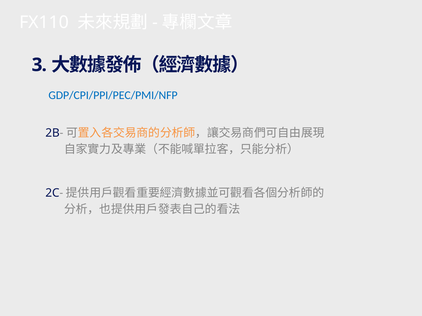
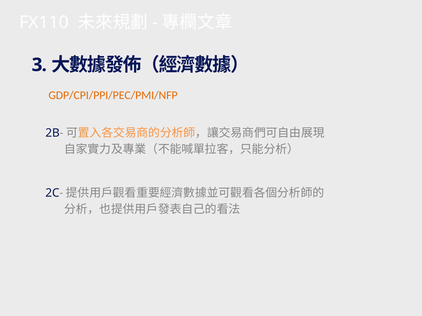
GDP/CPI/PPI/PEC/PMI/NFP colour: blue -> orange
